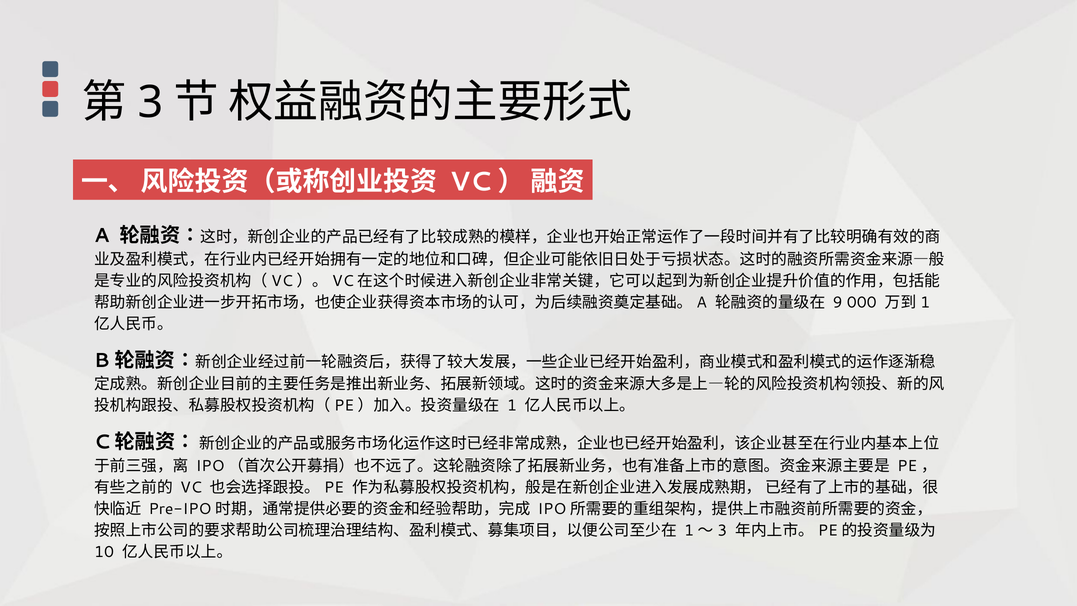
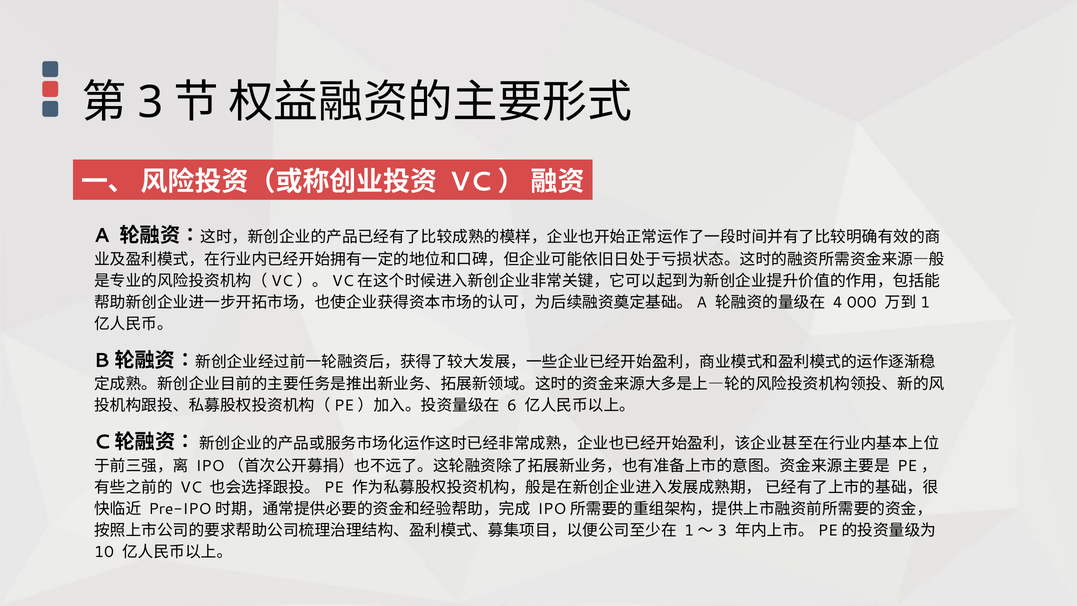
9: 9 -> 4
1: 1 -> 6
